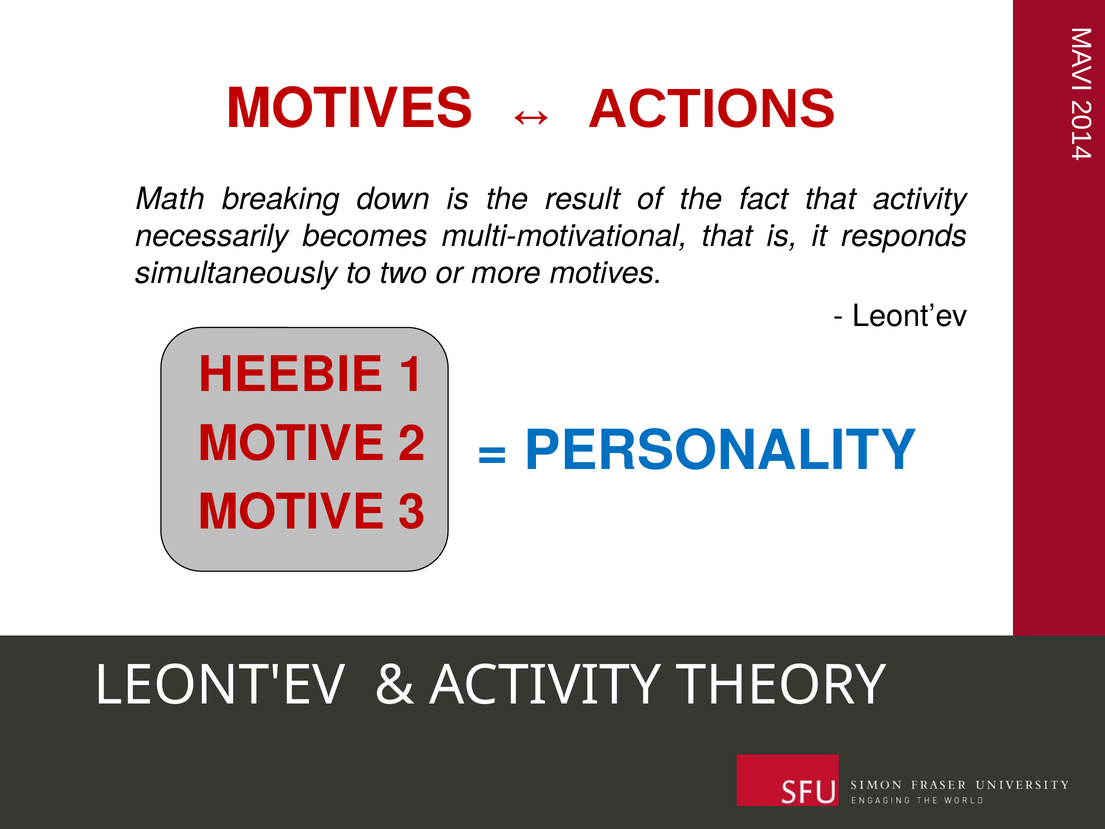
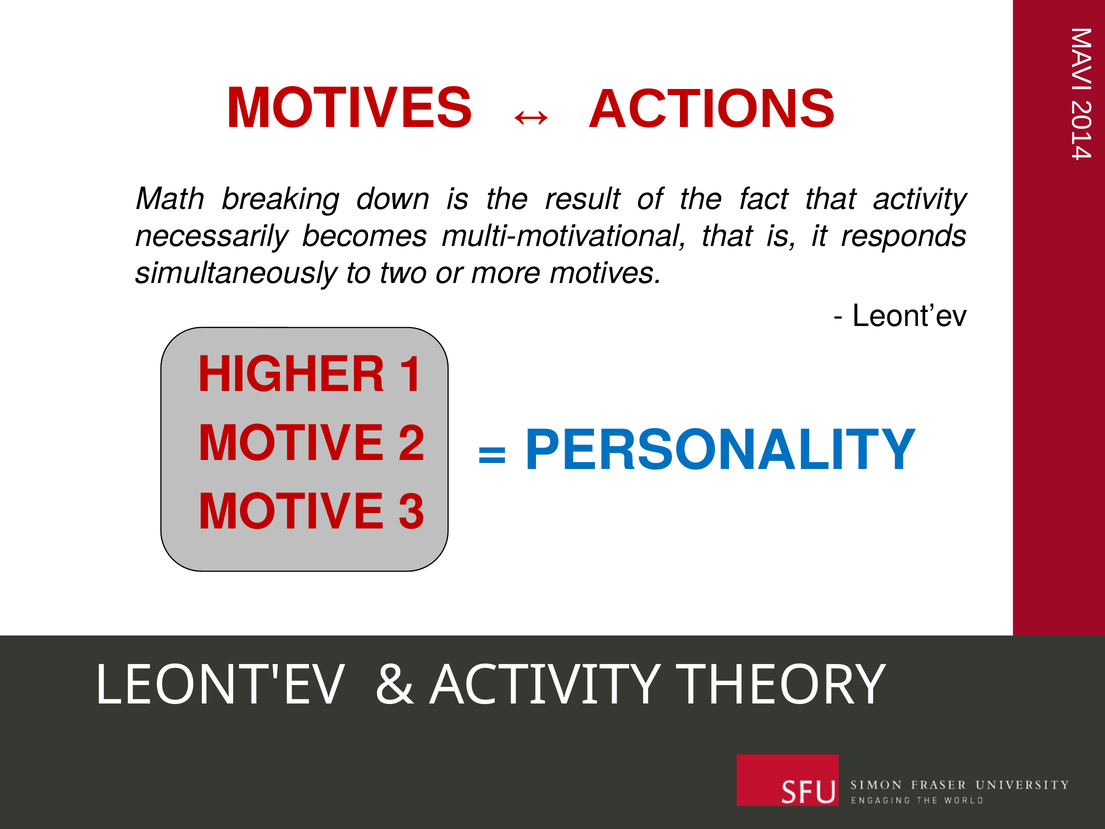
HEEBIE: HEEBIE -> HIGHER
